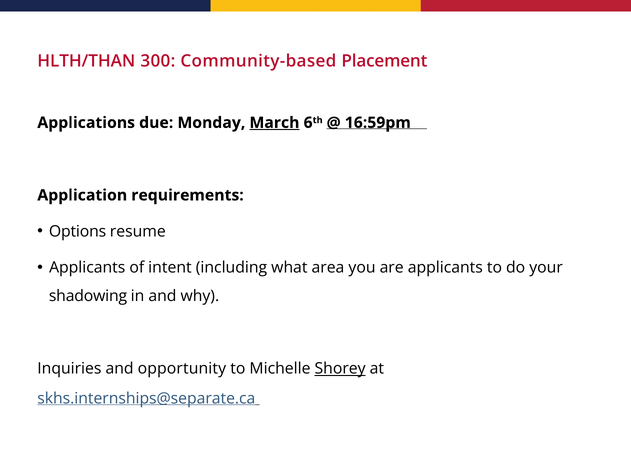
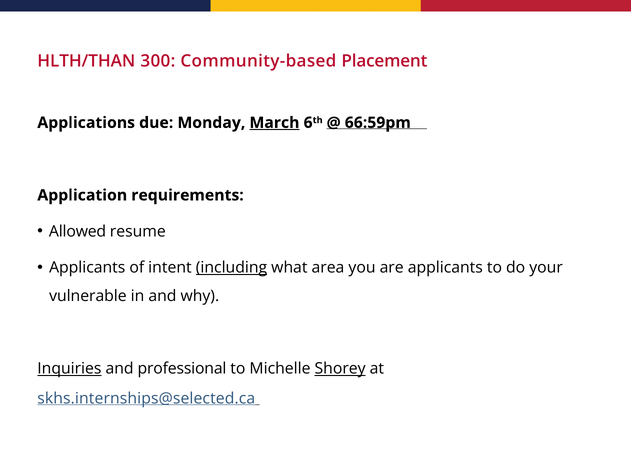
16:59pm: 16:59pm -> 66:59pm
Options: Options -> Allowed
including underline: none -> present
shadowing: shadowing -> vulnerable
Inquiries underline: none -> present
opportunity: opportunity -> professional
skhs.internships@separate.ca: skhs.internships@separate.ca -> skhs.internships@selected.ca
